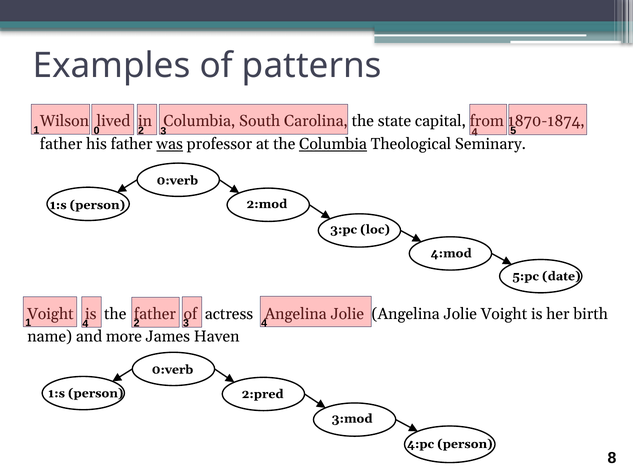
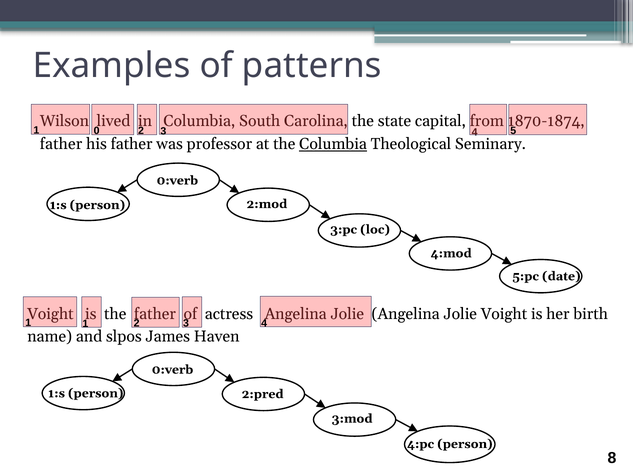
was underline: present -> none
4 at (85, 323): 4 -> 1
more: more -> slpos
